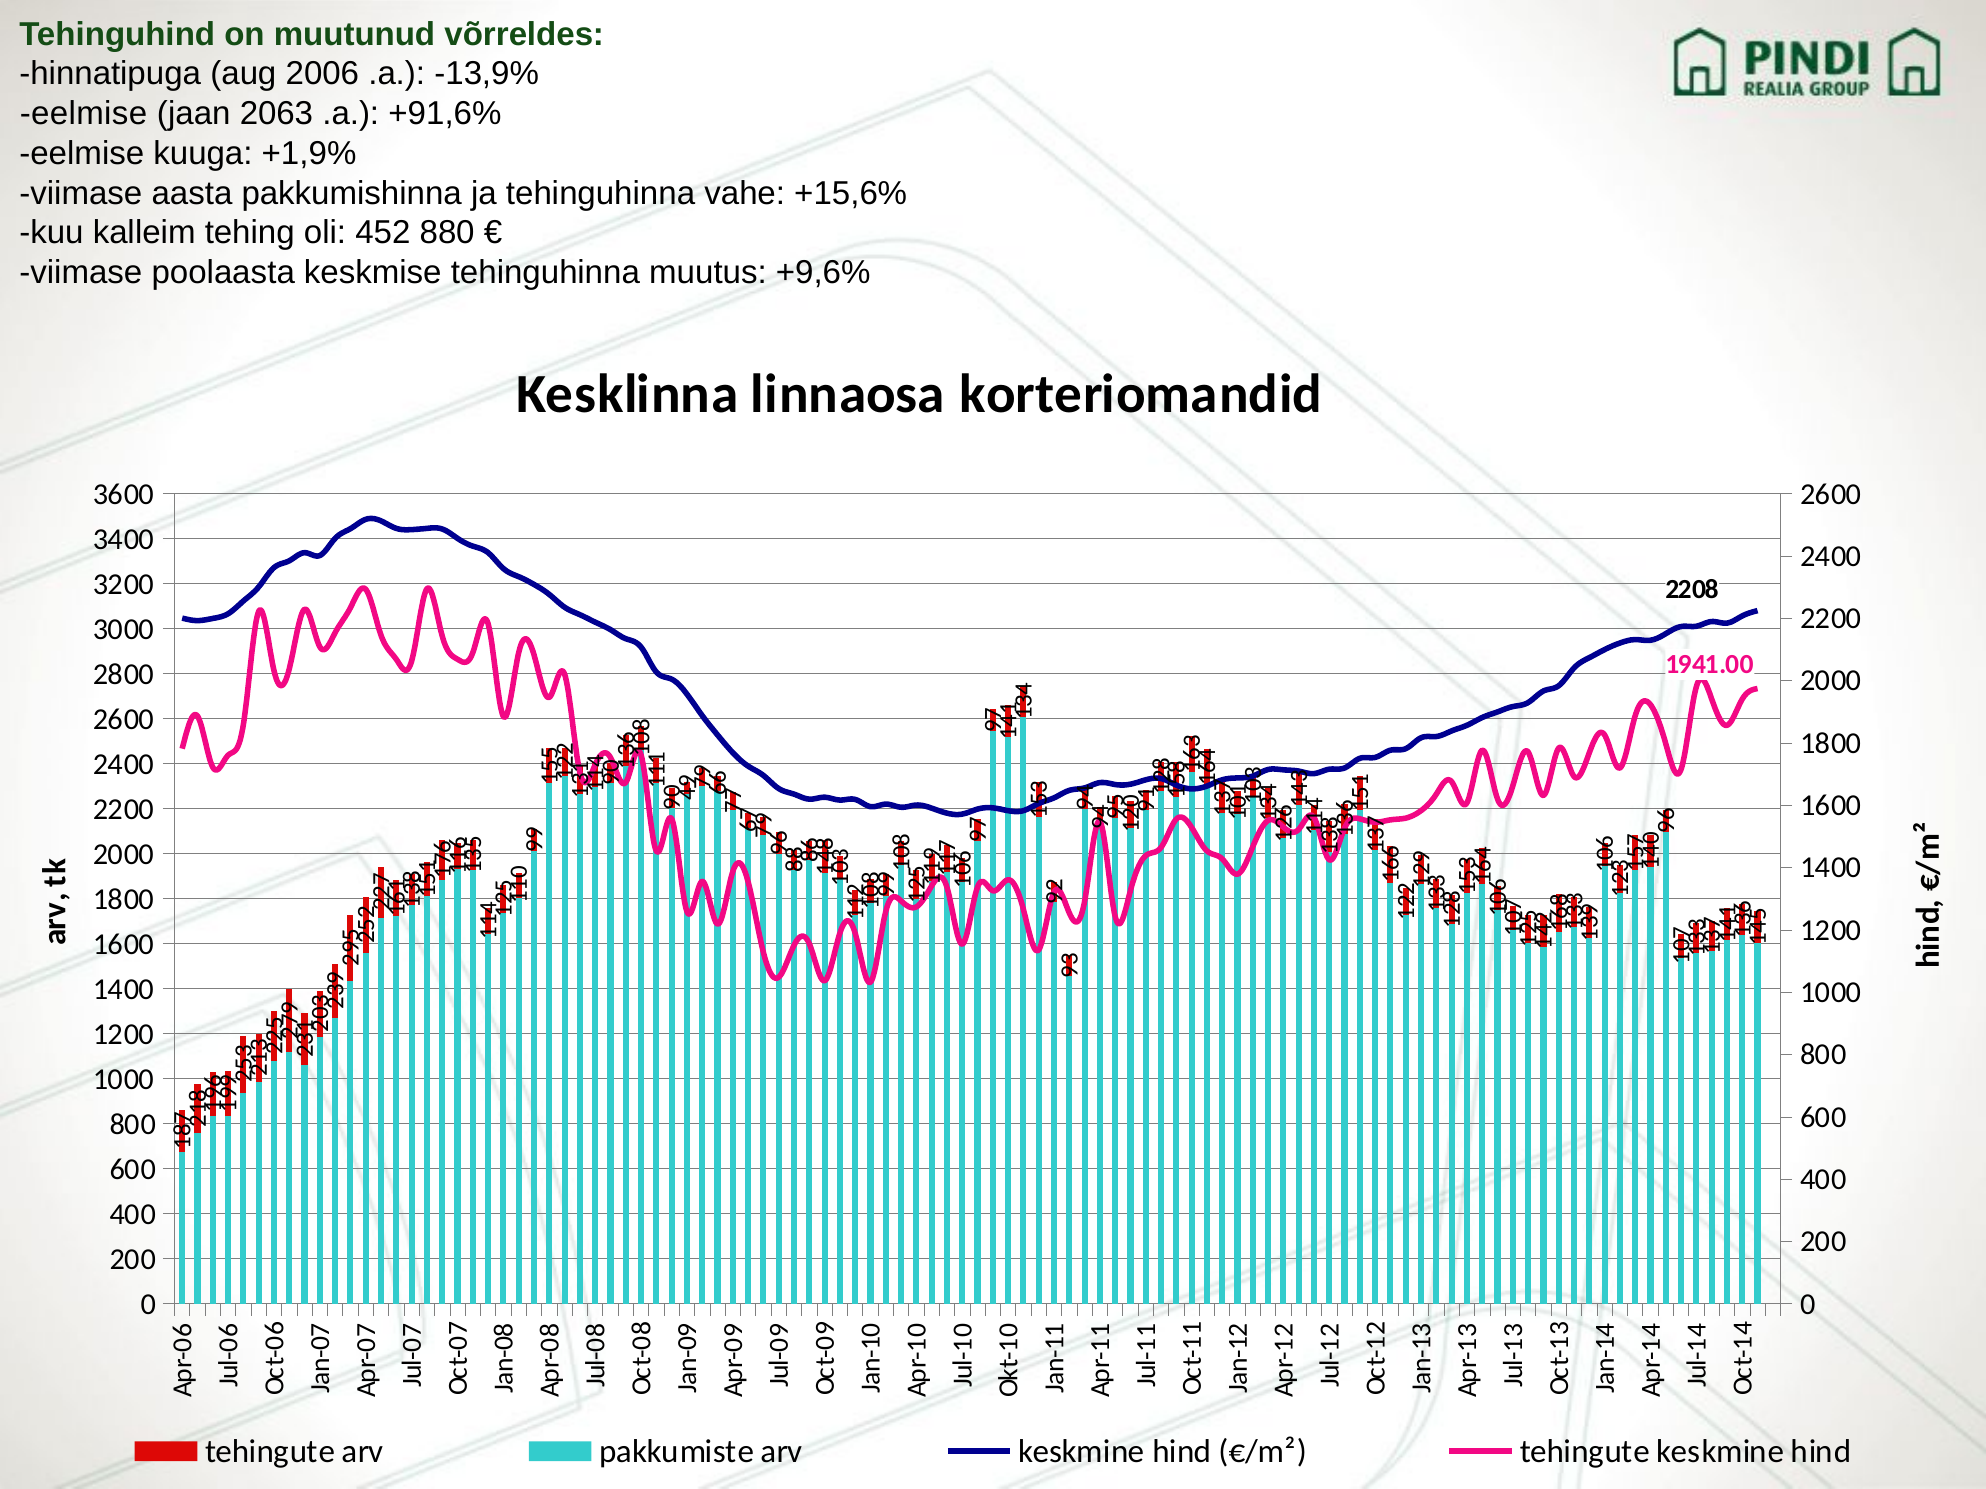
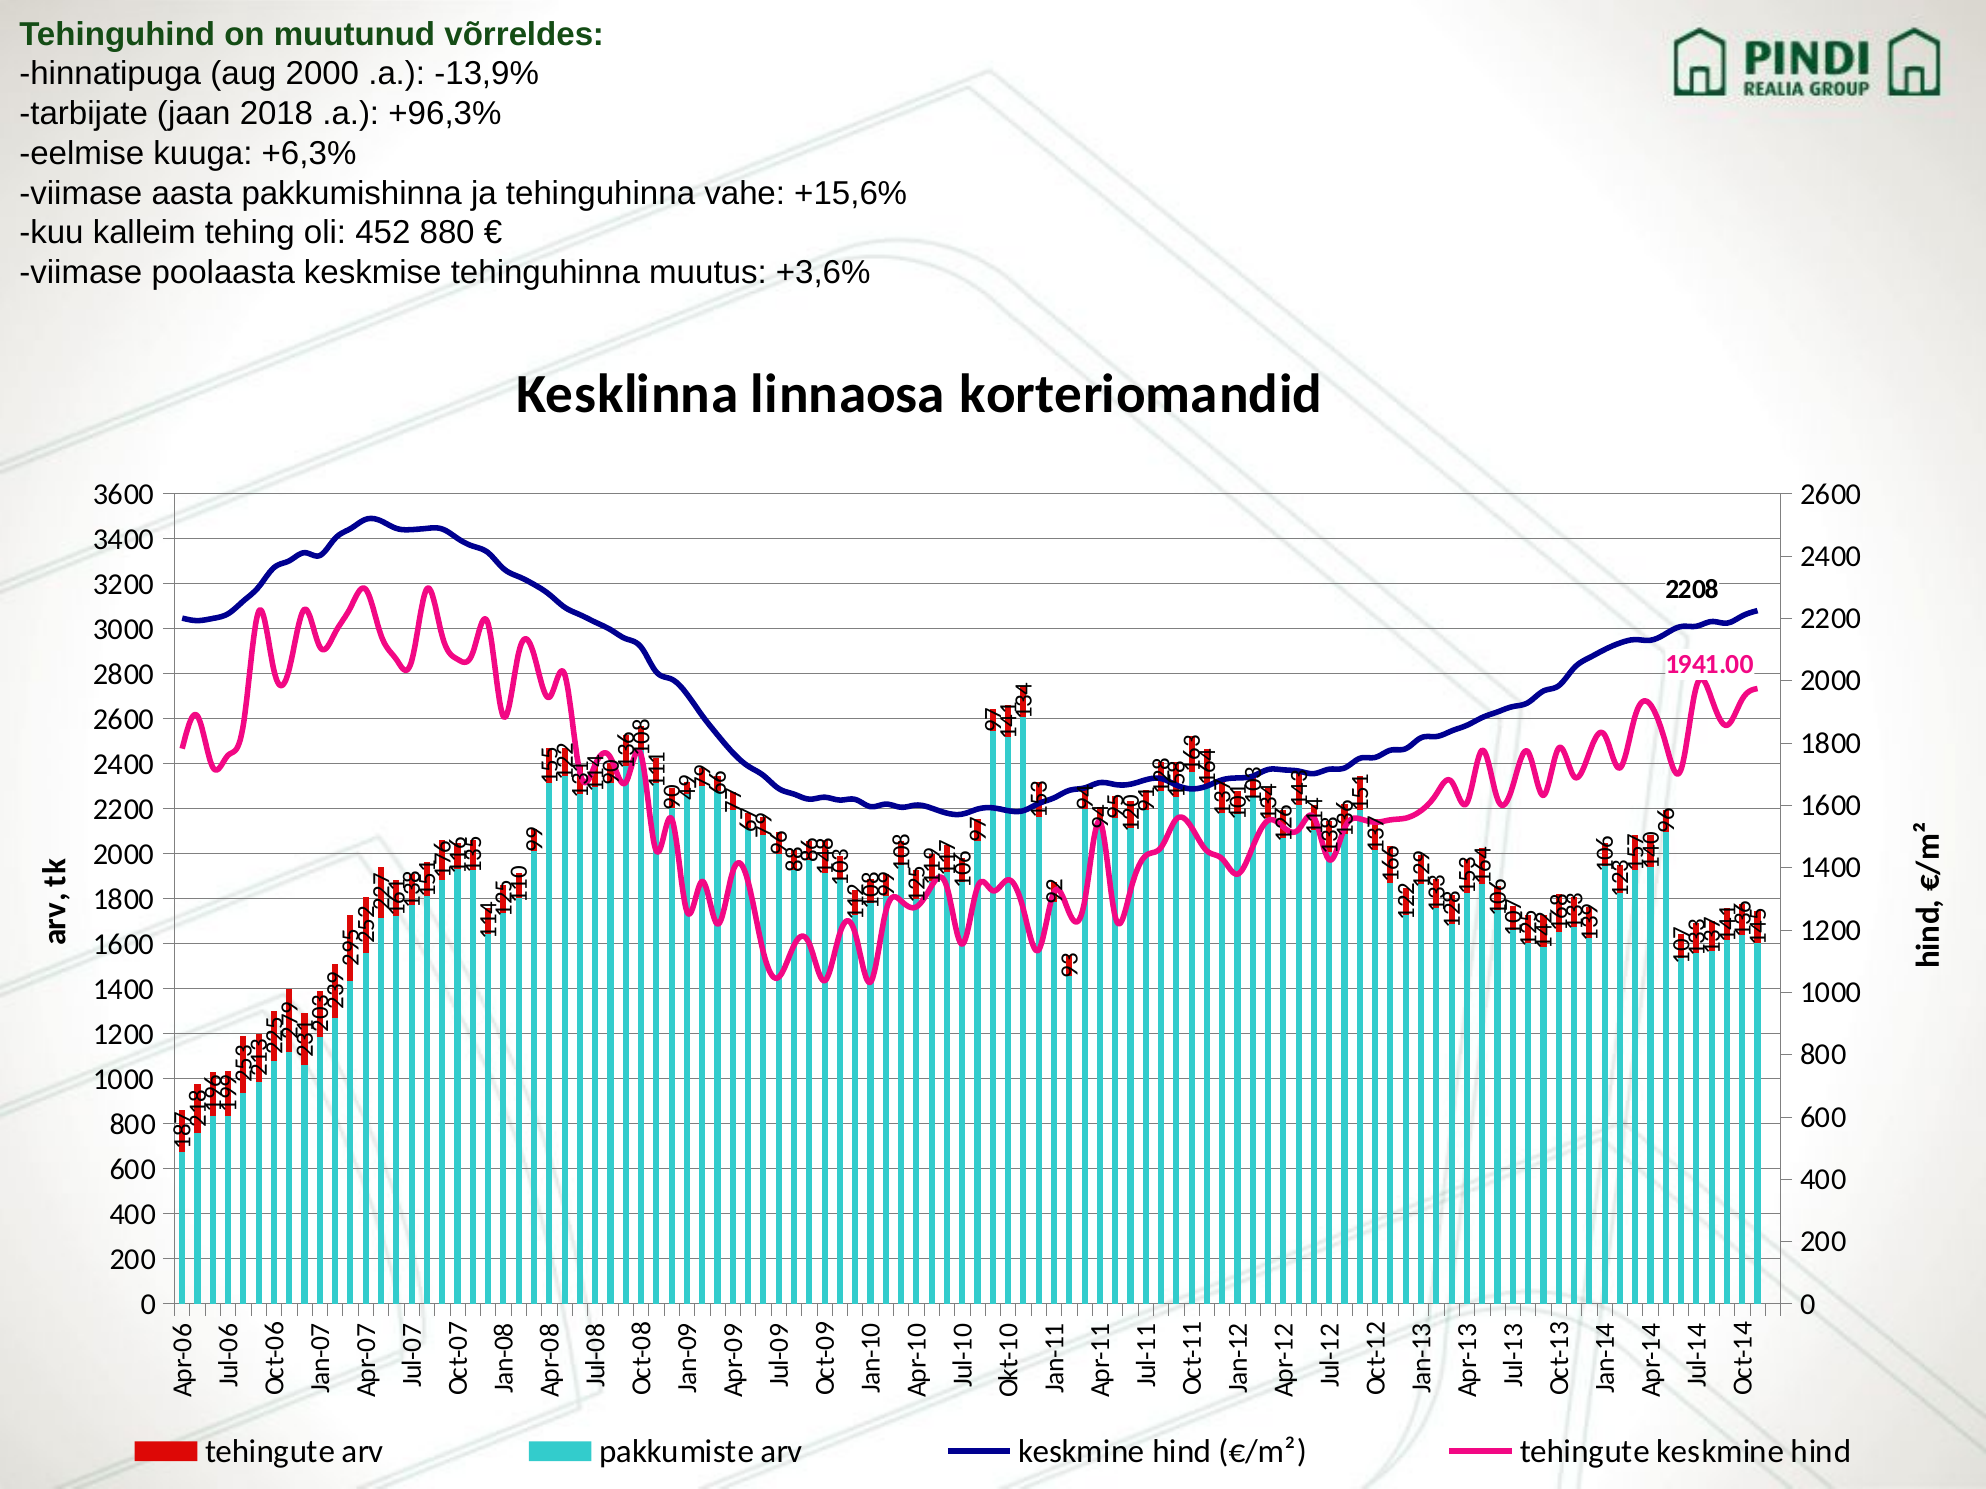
aug 2006: 2006 -> 2000
eelmise at (84, 114): eelmise -> tarbijate
2063: 2063 -> 2018
+91,6%: +91,6% -> +96,3%
+1,9%: +1,9% -> +6,3%
+9,6%: +9,6% -> +3,6%
